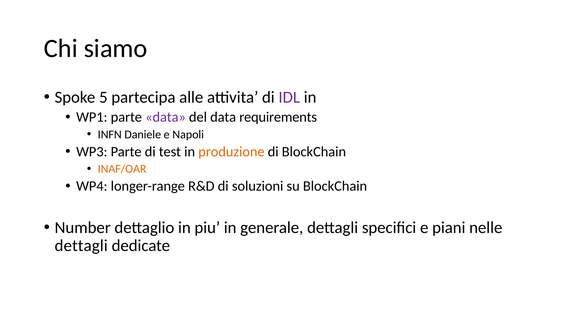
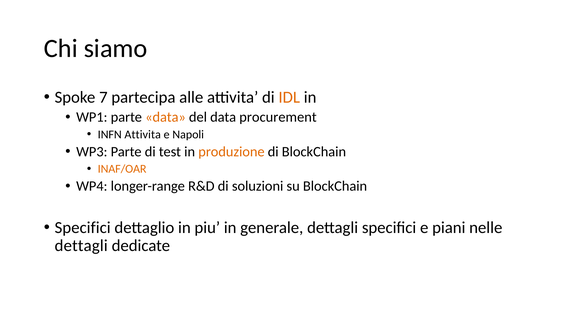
5: 5 -> 7
IDL colour: purple -> orange
data at (166, 117) colour: purple -> orange
requirements: requirements -> procurement
INFN Daniele: Daniele -> Attivita
Number at (83, 227): Number -> Specifici
